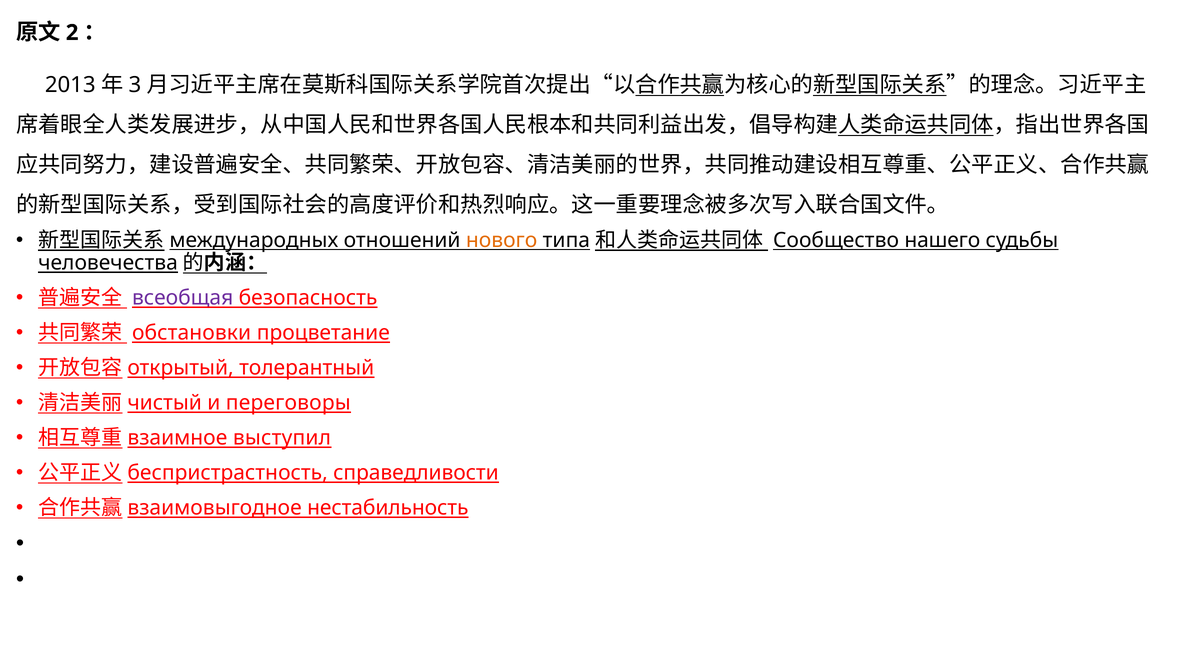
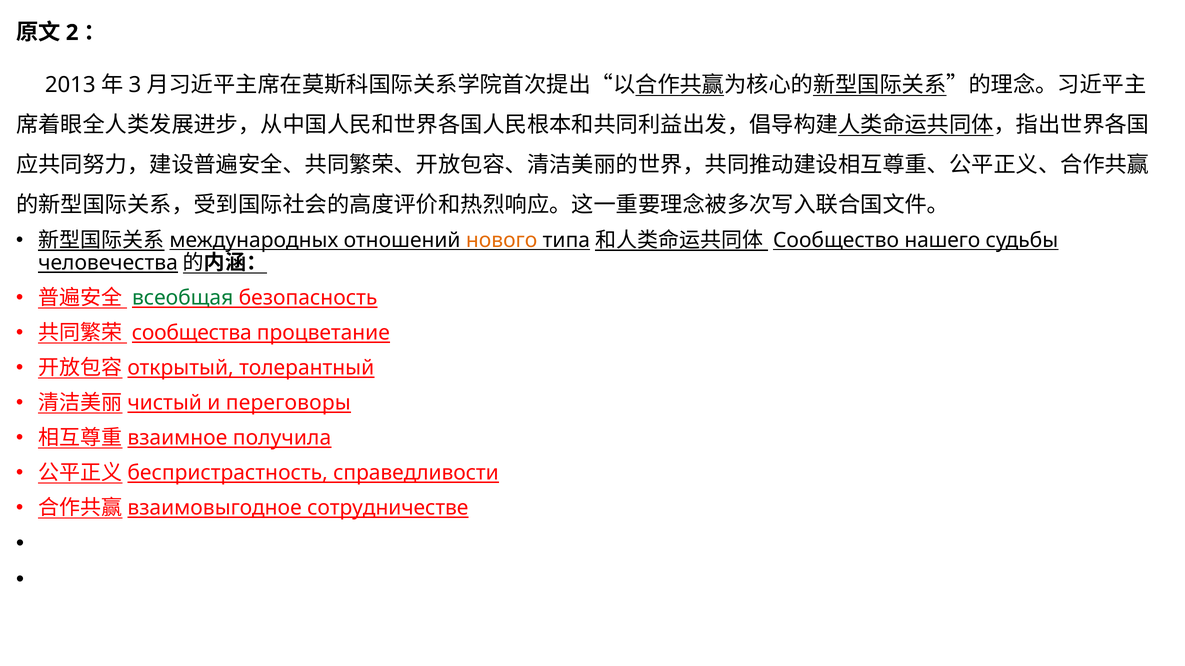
всеобщая colour: purple -> green
обстановки: обстановки -> сообщества
выступил: выступил -> получила
нестабильность: нестабильность -> сотрудничестве
